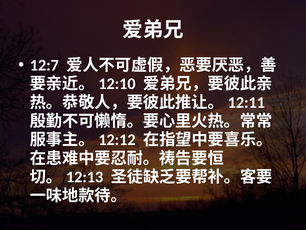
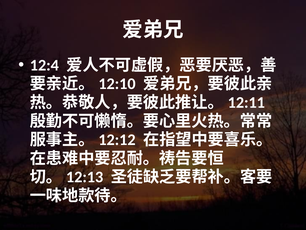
12:7: 12:7 -> 12:4
